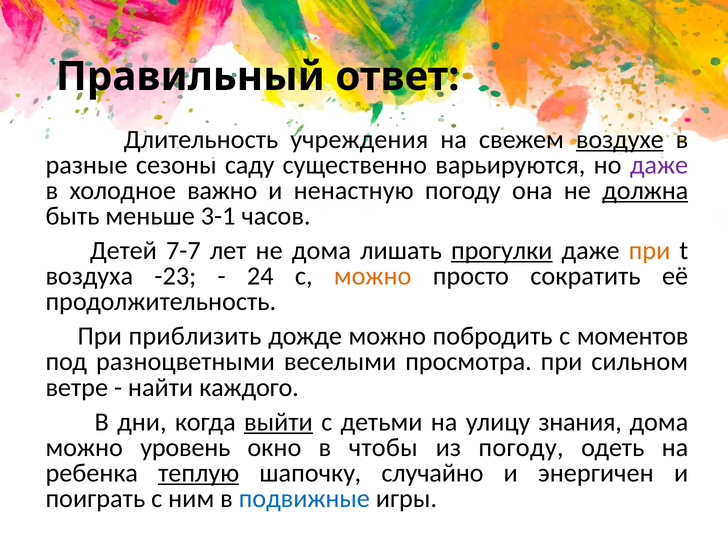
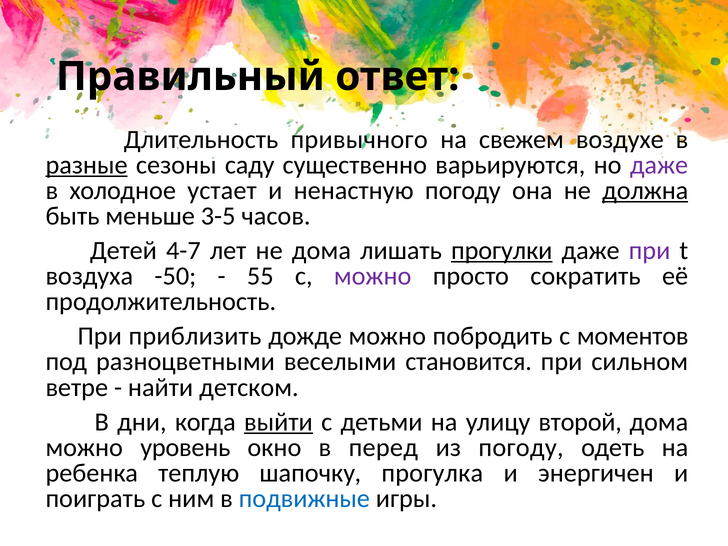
учреждения: учреждения -> привычного
воздухе underline: present -> none
разные underline: none -> present
важно: важно -> устает
3-1: 3-1 -> 3-5
7-7: 7-7 -> 4-7
при at (650, 251) colour: orange -> purple
-23: -23 -> -50
24: 24 -> 55
можно at (373, 276) colour: orange -> purple
просмотра: просмотра -> становится
каждого: каждого -> детском
знания: знания -> второй
чтобы: чтобы -> перед
теплую underline: present -> none
случайно: случайно -> прогулка
